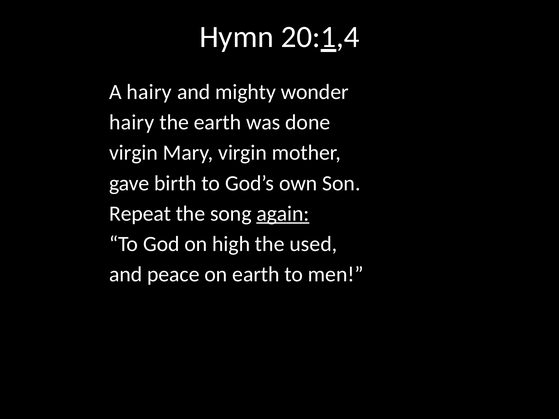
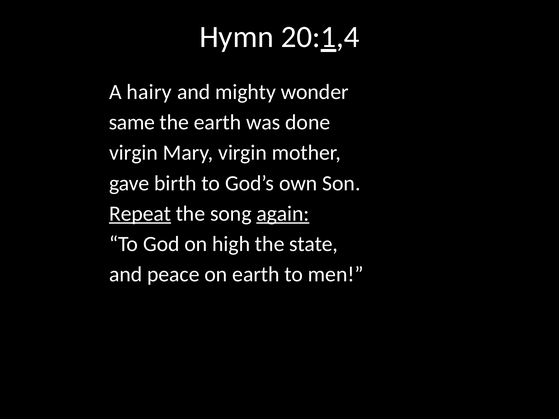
hairy at (132, 122): hairy -> same
Repeat underline: none -> present
used: used -> state
